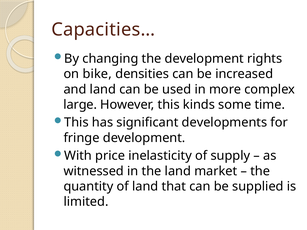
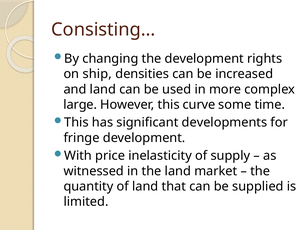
Capacities…: Capacities… -> Consisting…
bike: bike -> ship
kinds: kinds -> curve
